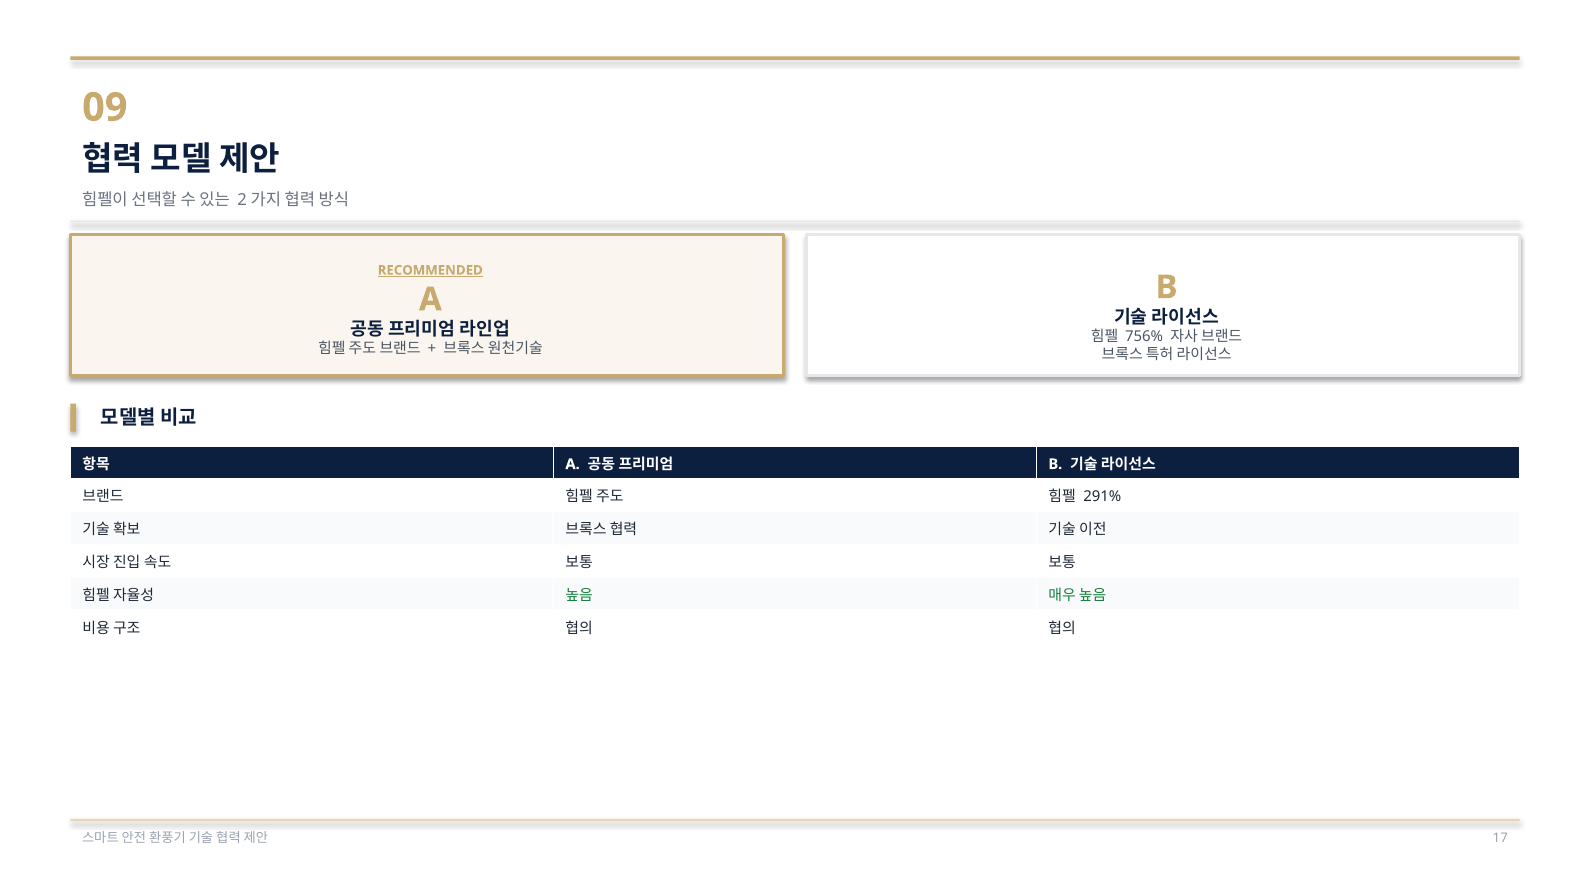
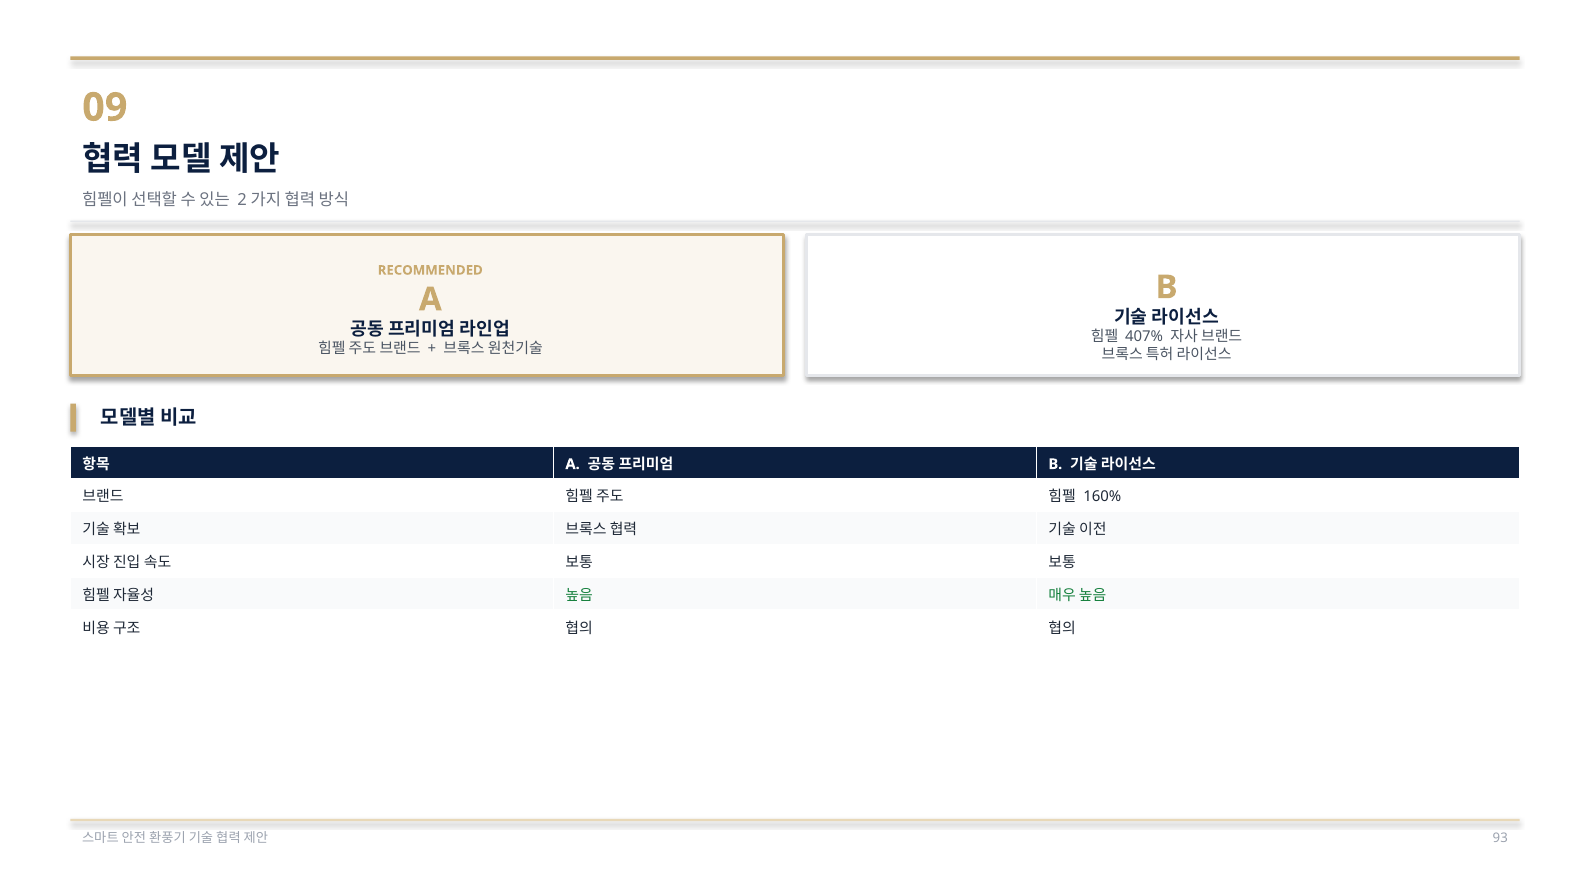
RECOMMENDED underline: present -> none
756%: 756% -> 407%
291%: 291% -> 160%
17: 17 -> 93
